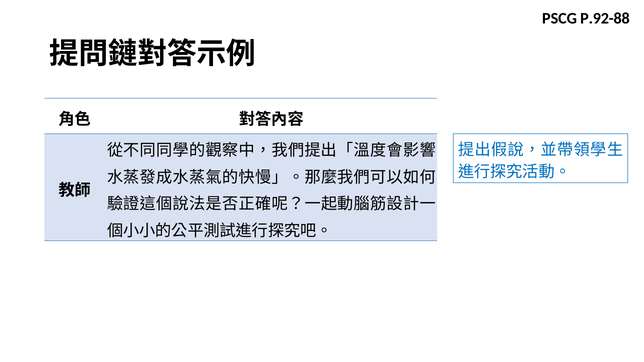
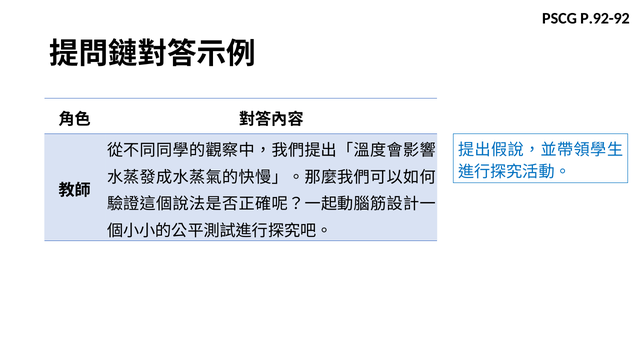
P.92-88: P.92-88 -> P.92-92
